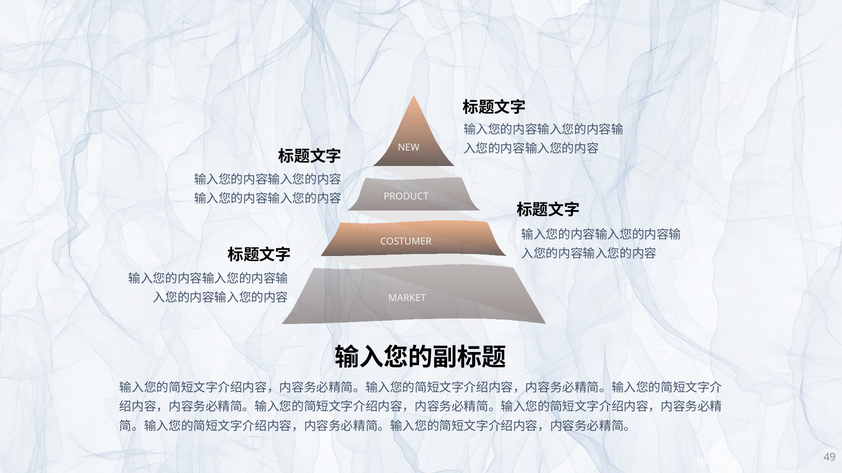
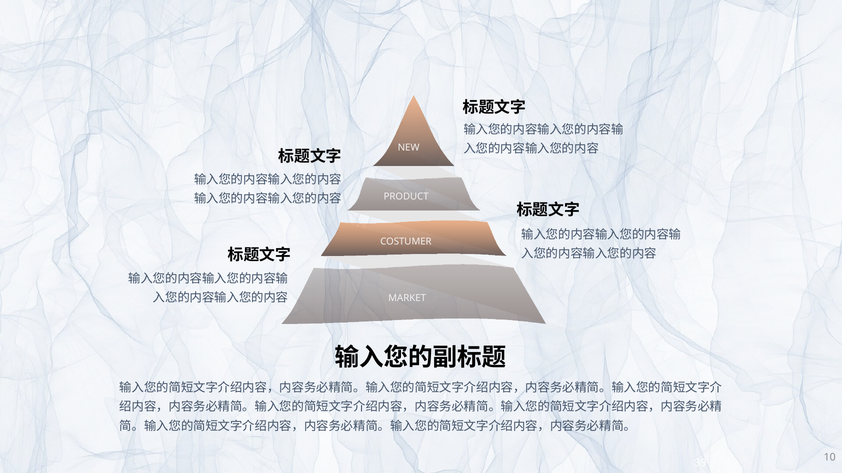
49: 49 -> 10
